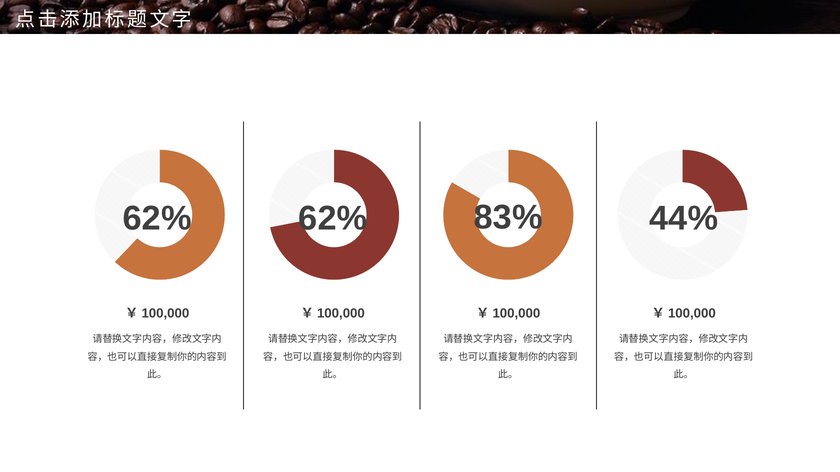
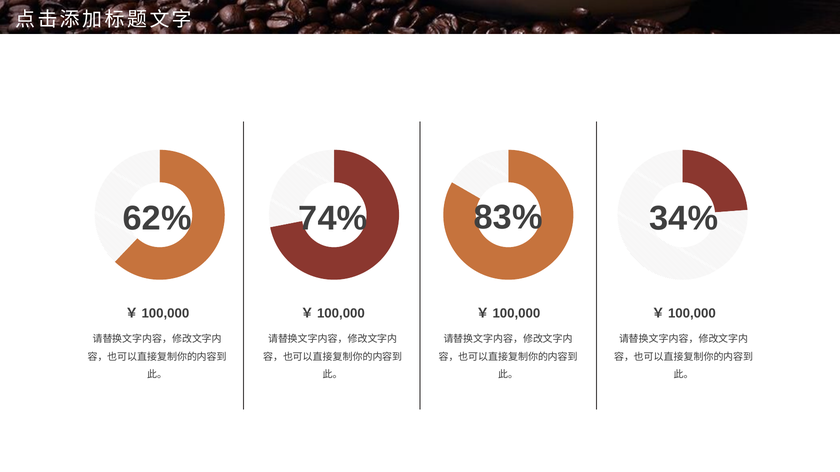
62% 62%: 62% -> 74%
44%: 44% -> 34%
